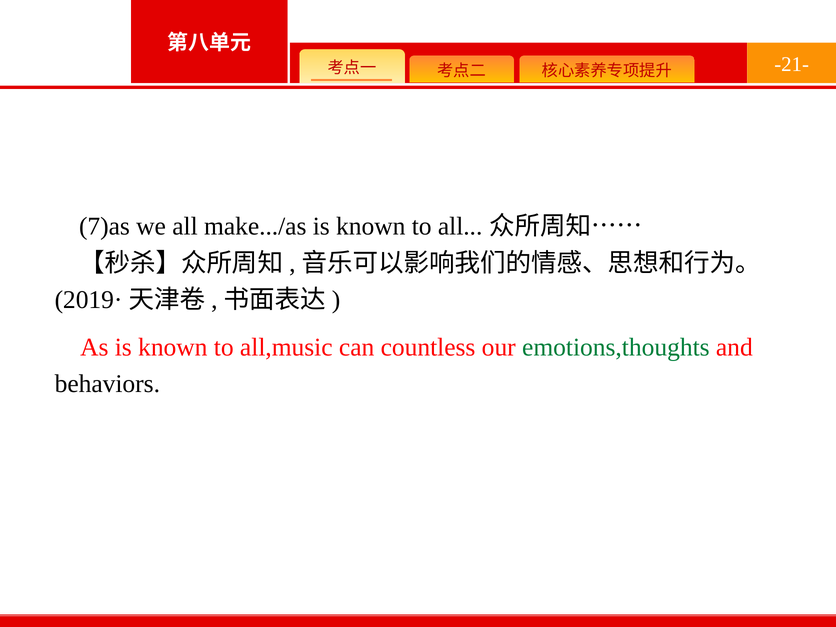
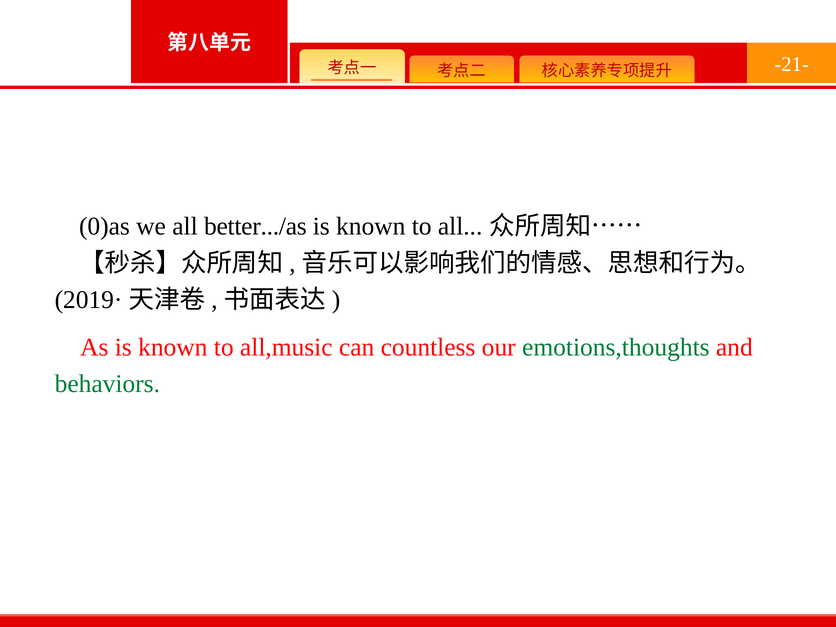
7)as: 7)as -> 0)as
make.../as: make.../as -> better.../as
behaviors colour: black -> green
